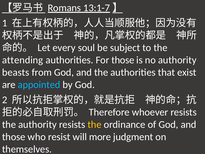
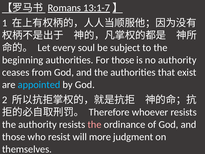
attending: attending -> beginning
beasts: beasts -> ceases
the at (95, 124) colour: yellow -> pink
